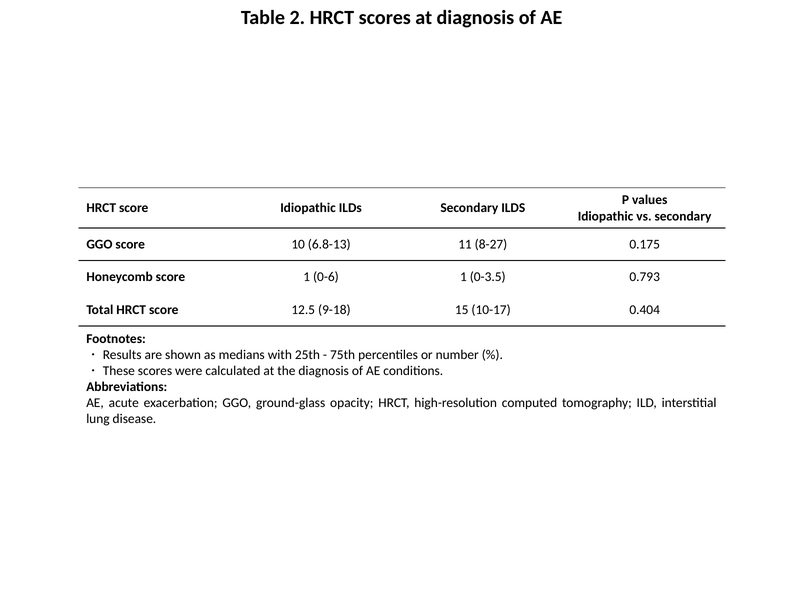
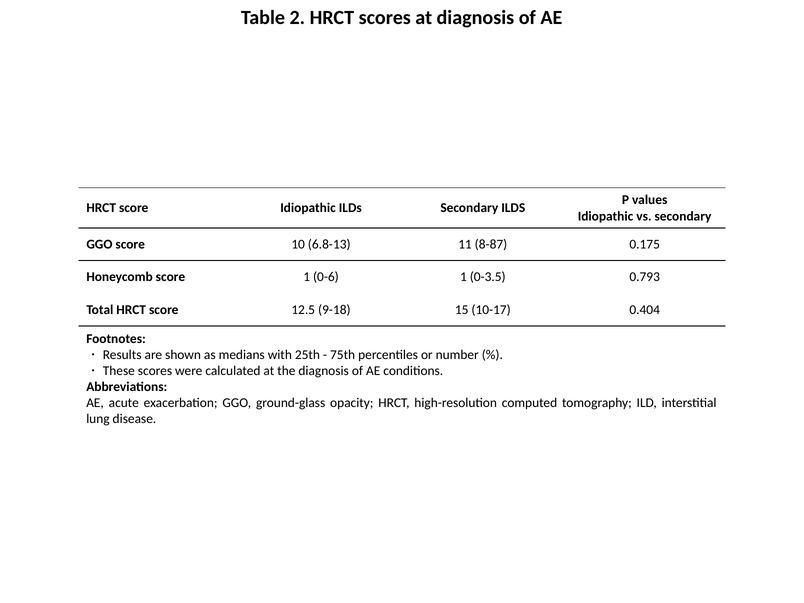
8-27: 8-27 -> 8-87
